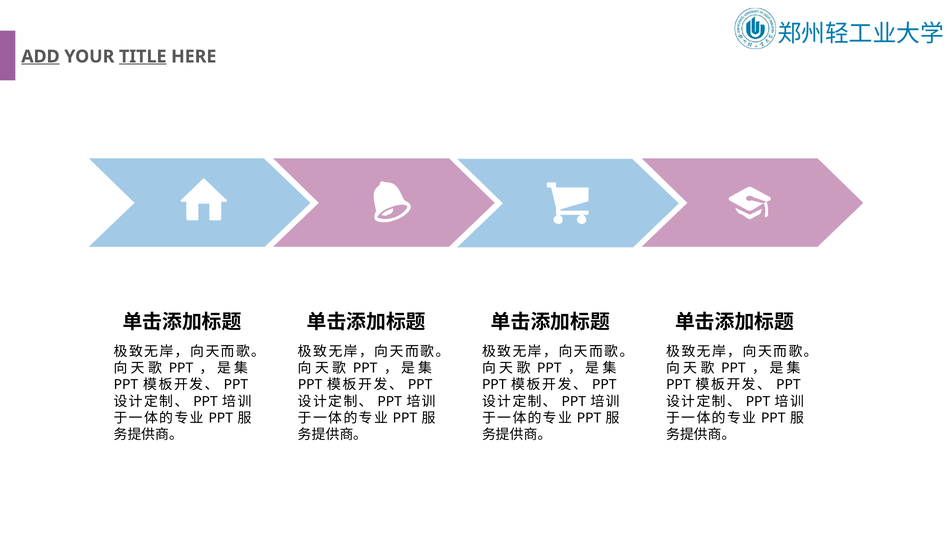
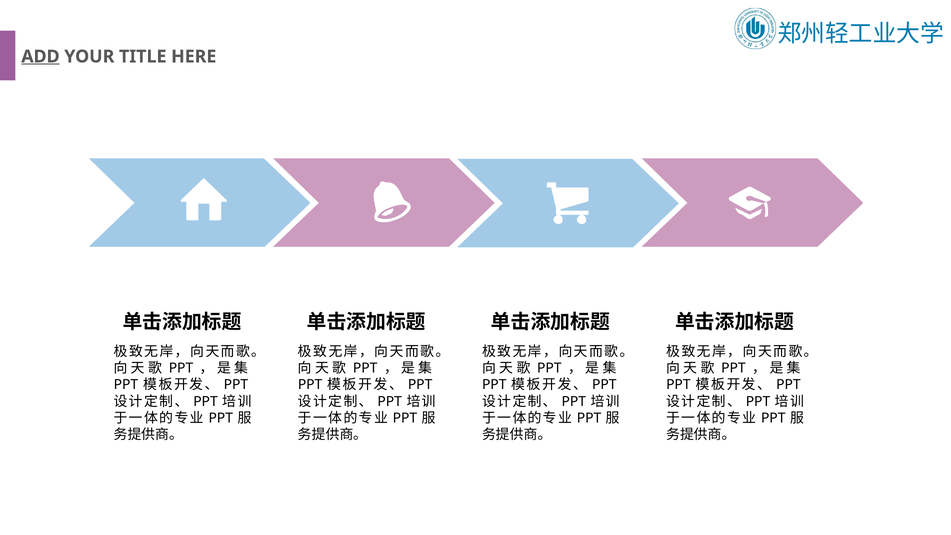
TITLE underline: present -> none
